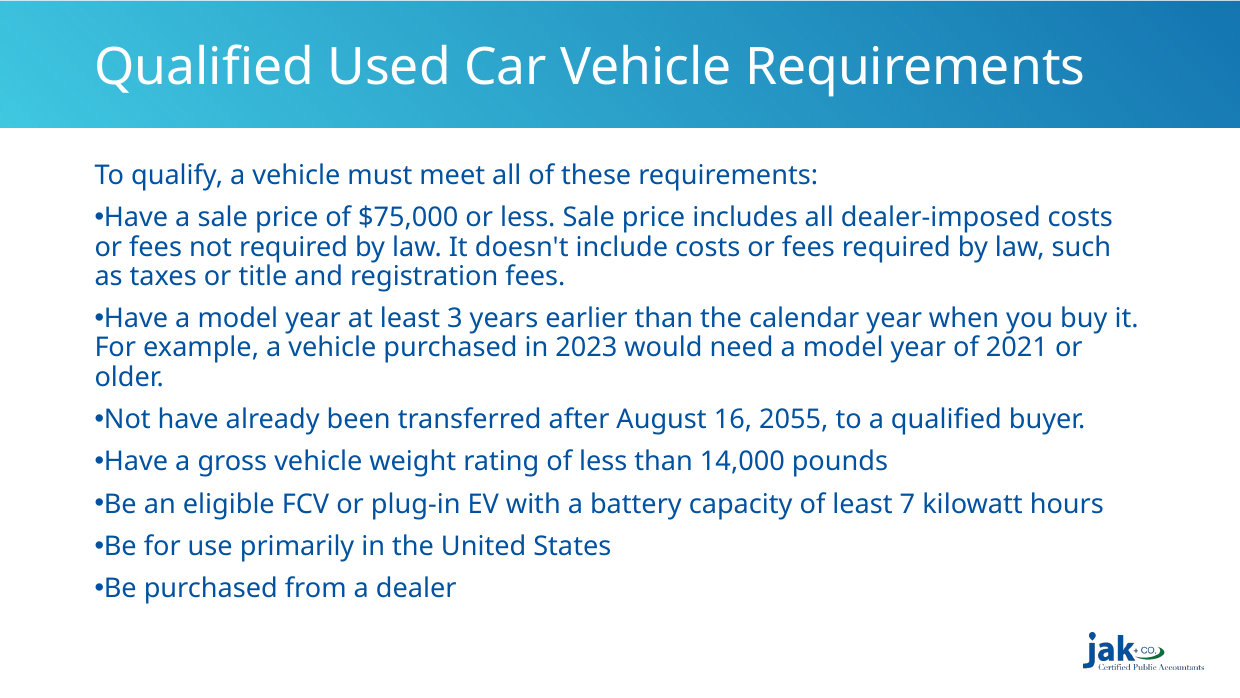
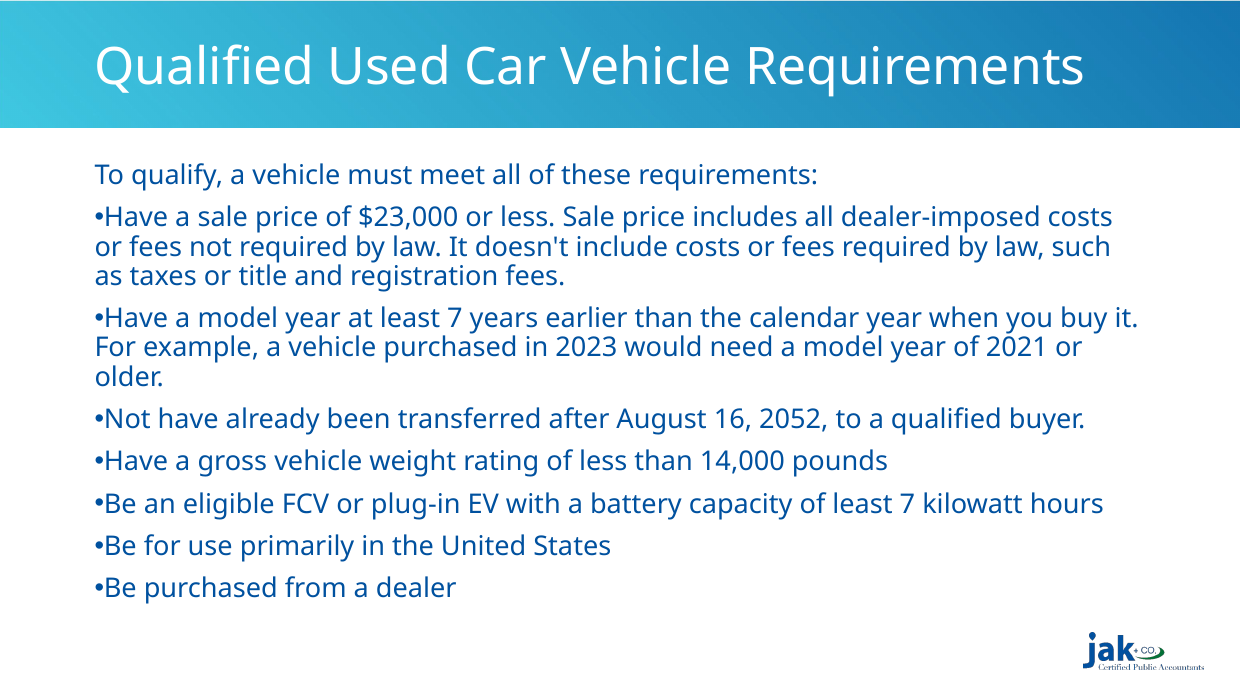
$75,000: $75,000 -> $23,000
at least 3: 3 -> 7
2055: 2055 -> 2052
